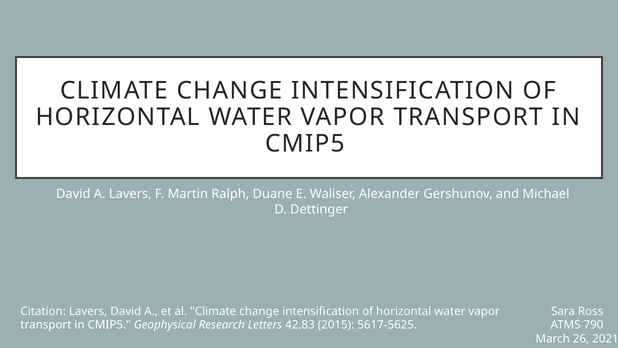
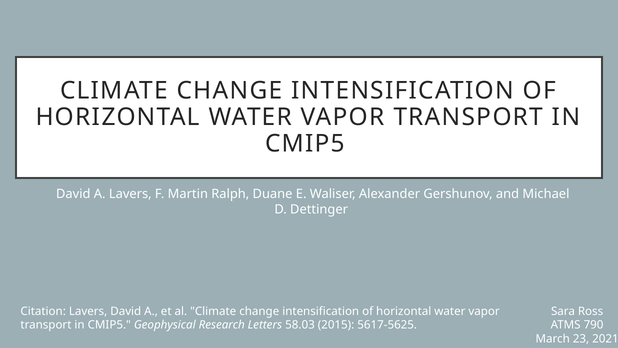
42.83: 42.83 -> 58.03
26: 26 -> 23
